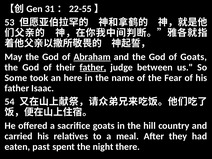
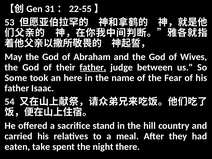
Abraham underline: present -> none
of Goats: Goats -> Wives
sacrifice goats: goats -> stand
past: past -> take
